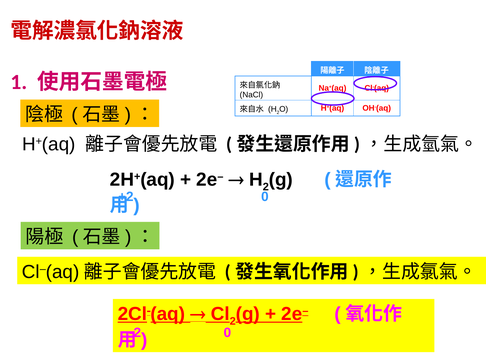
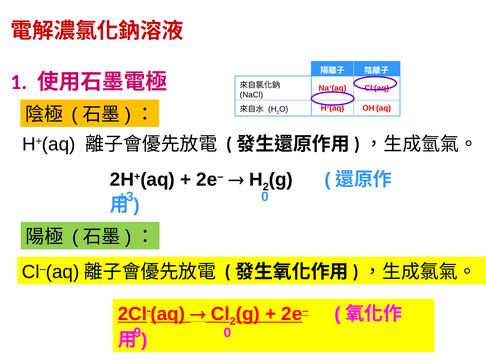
+2: +2 -> +3
2 at (137, 333): 2 -> 9
